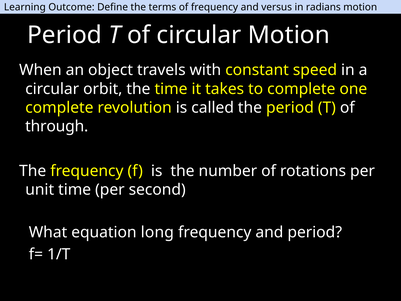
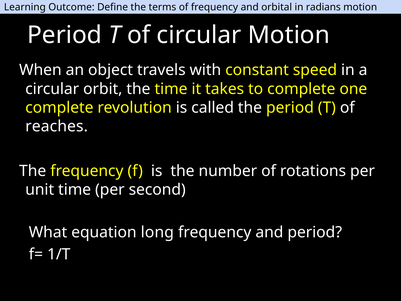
versus: versus -> orbital
through: through -> reaches
